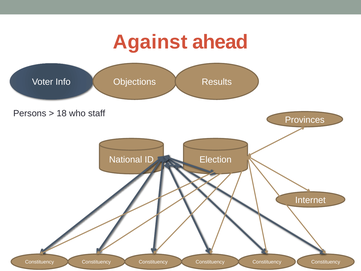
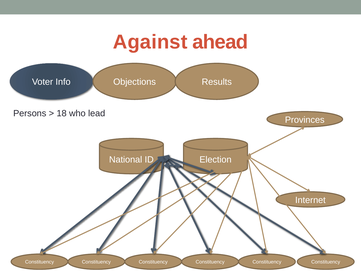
staff: staff -> lead
